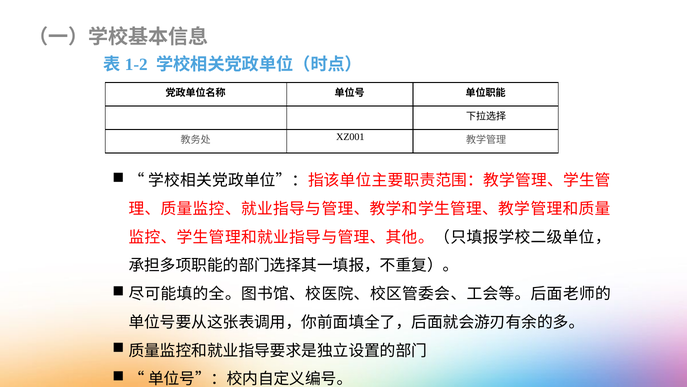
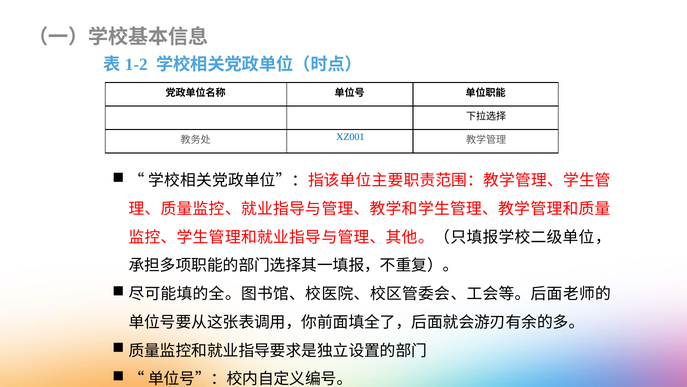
XZ001 colour: black -> blue
